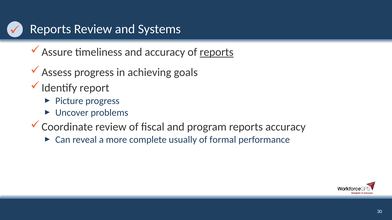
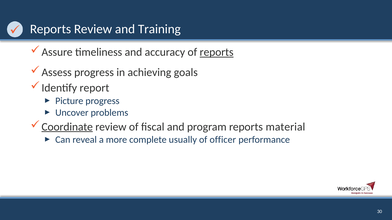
Systems: Systems -> Training
Coordinate underline: none -> present
reports accuracy: accuracy -> material
formal: formal -> officer
